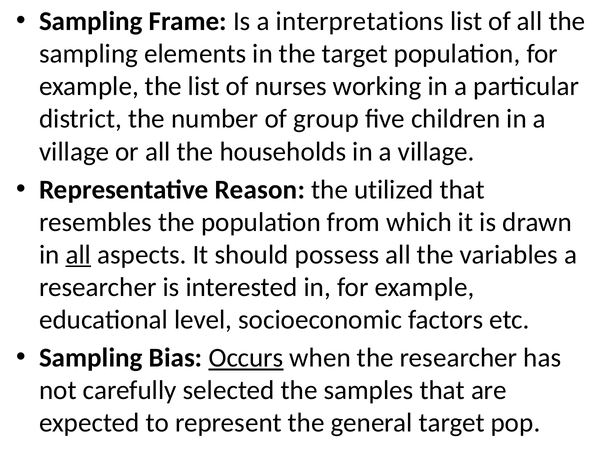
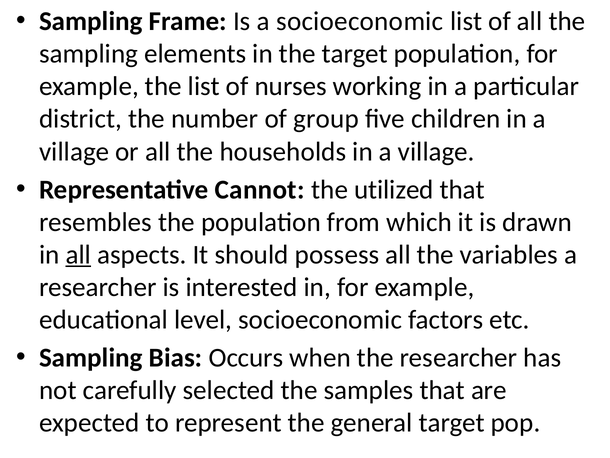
a interpretations: interpretations -> socioeconomic
Reason: Reason -> Cannot
Occurs underline: present -> none
